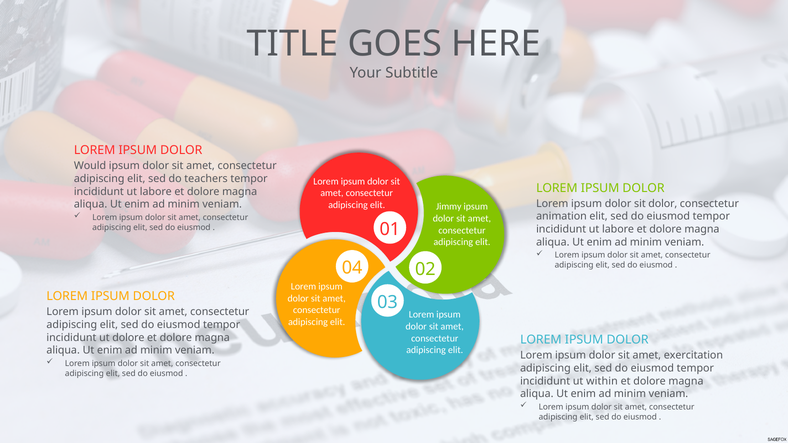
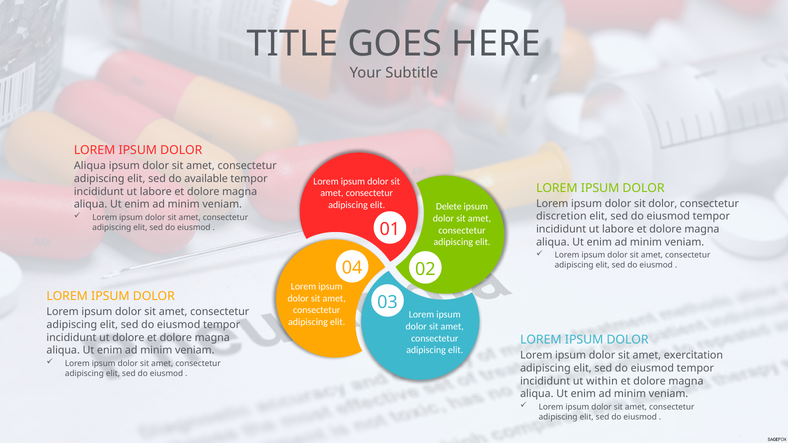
Would at (90, 166): Would -> Aliqua
teachers: teachers -> available
Jimmy: Jimmy -> Delete
animation: animation -> discretion
